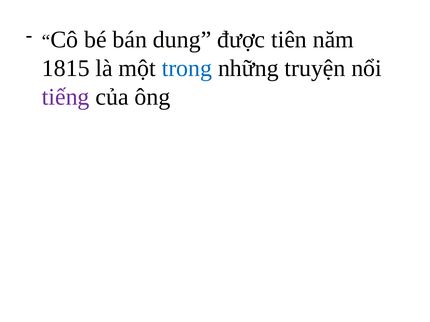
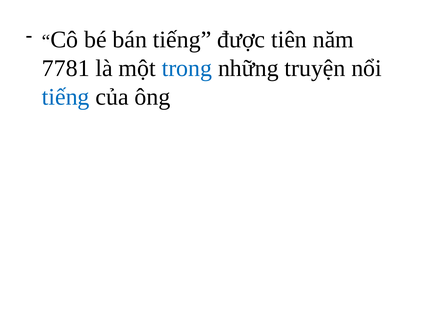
bán dung: dung -> tiếng
1815: 1815 -> 7781
tiếng at (66, 97) colour: purple -> blue
